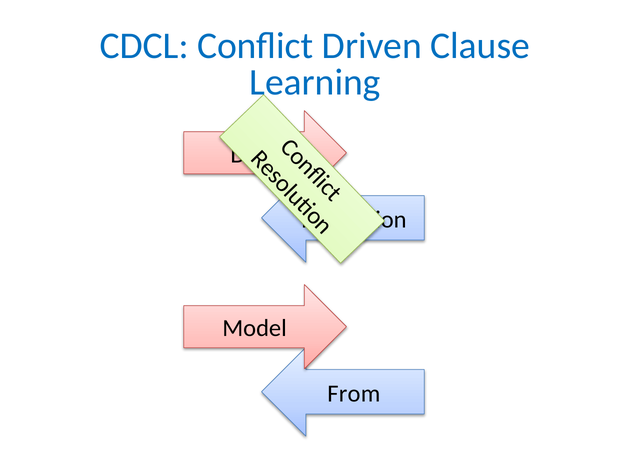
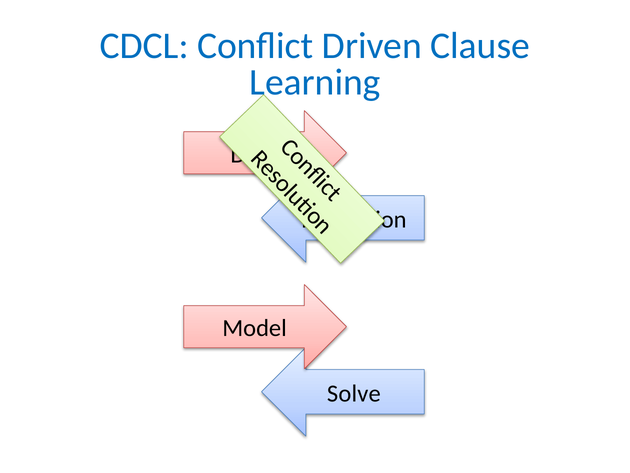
From: From -> Solve
